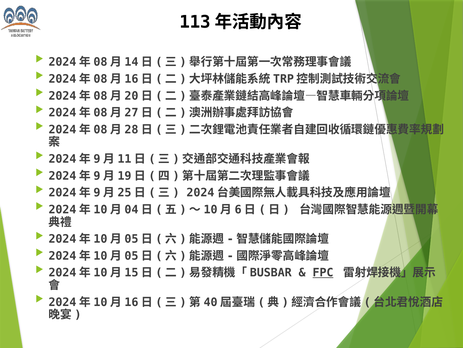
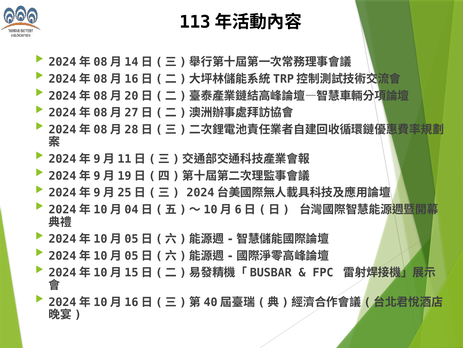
FPC underline: present -> none
